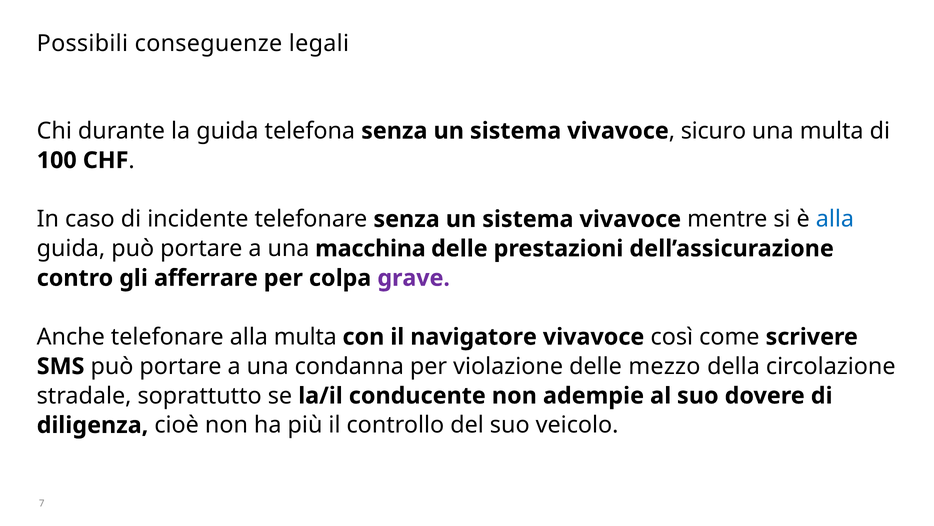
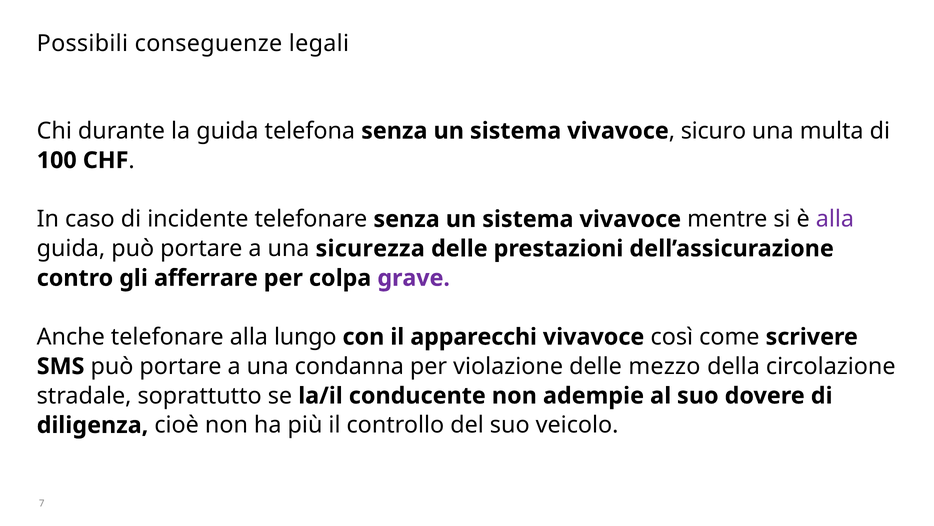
alla at (835, 219) colour: blue -> purple
macchina: macchina -> sicurezza
alla multa: multa -> lungo
navigatore: navigatore -> apparecchi
